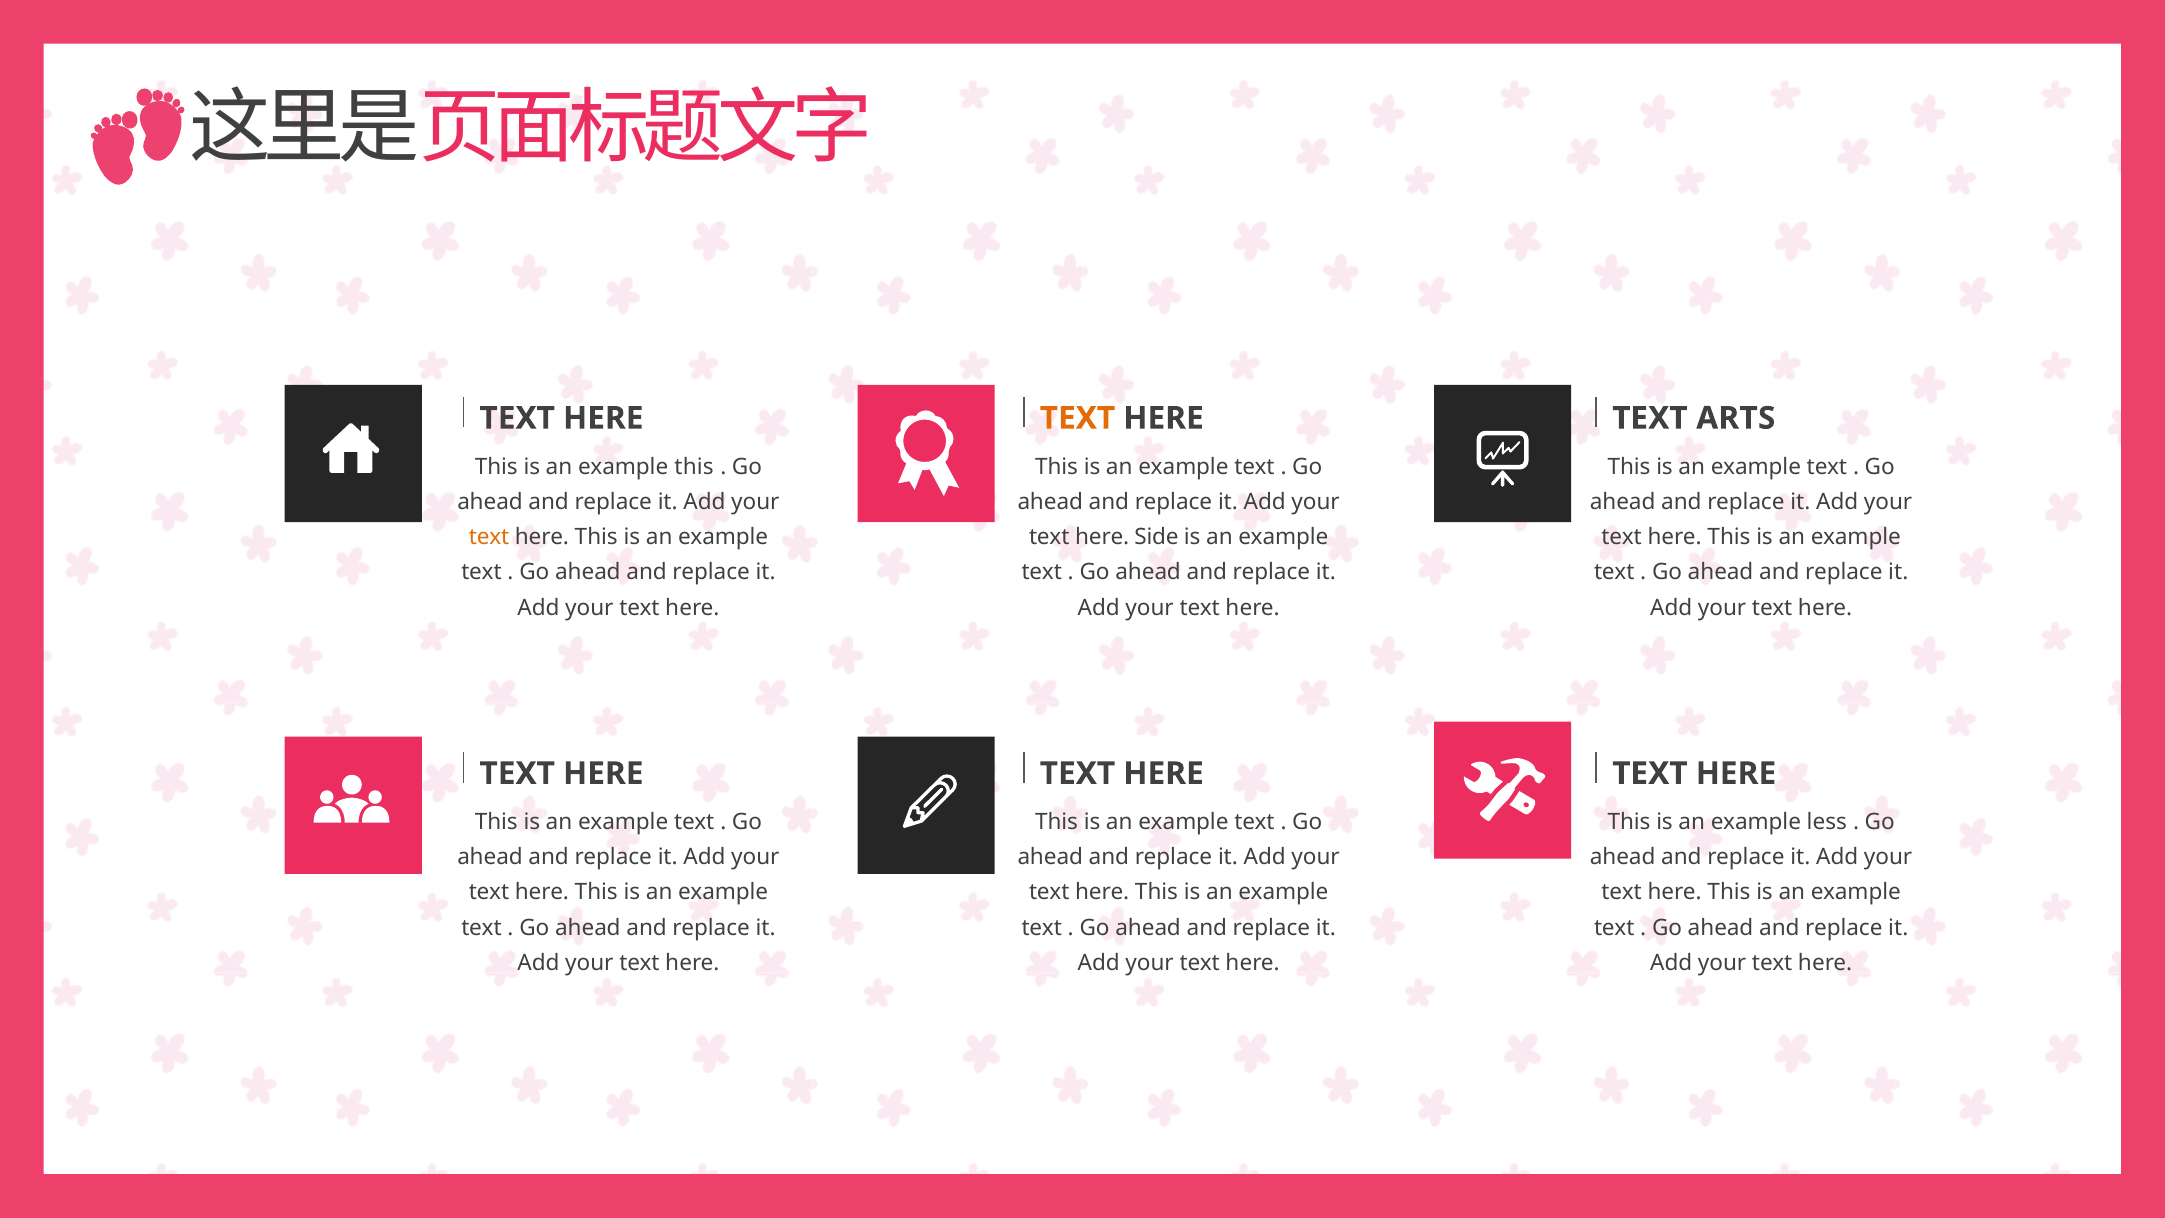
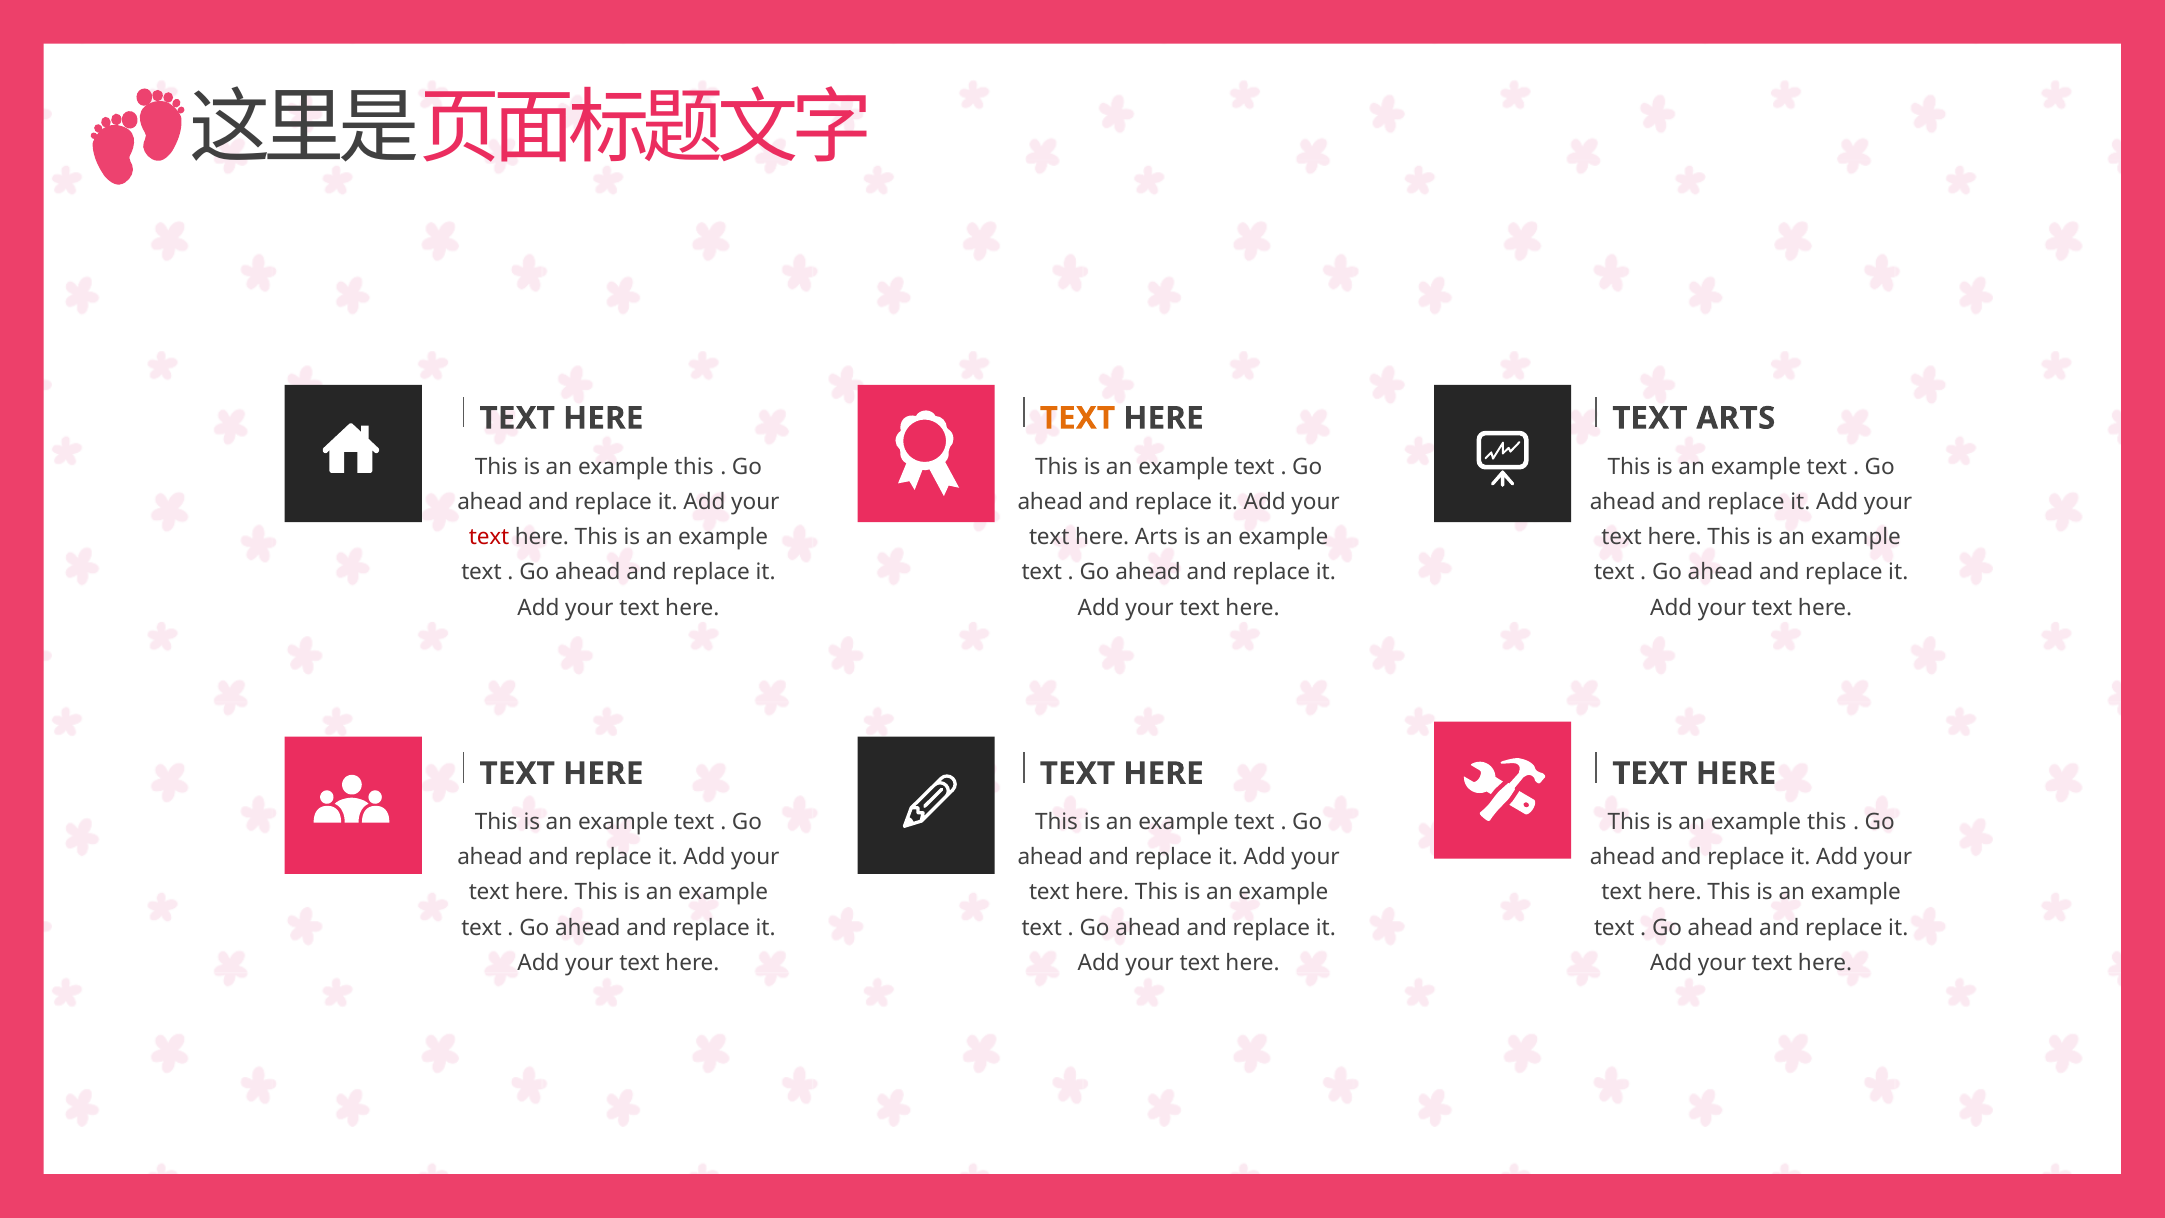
text at (489, 537) colour: orange -> red
here Side: Side -> Arts
less at (1827, 822): less -> this
